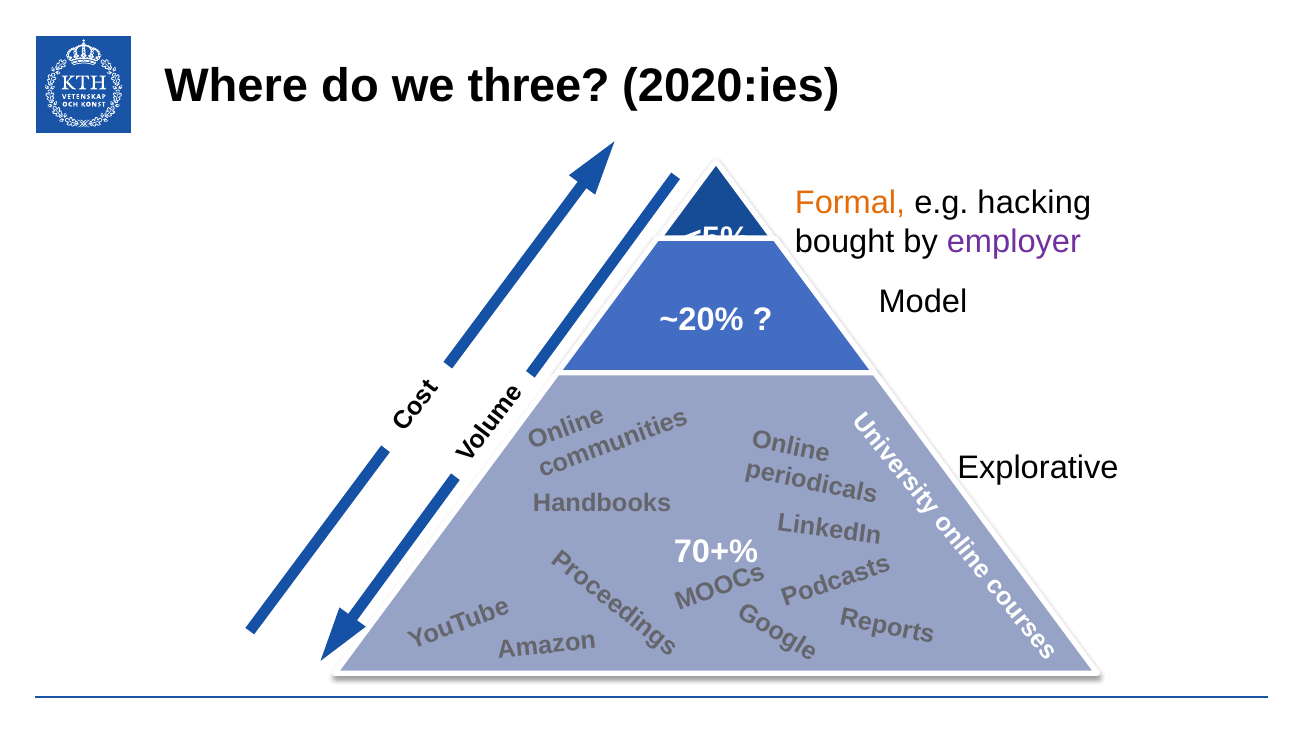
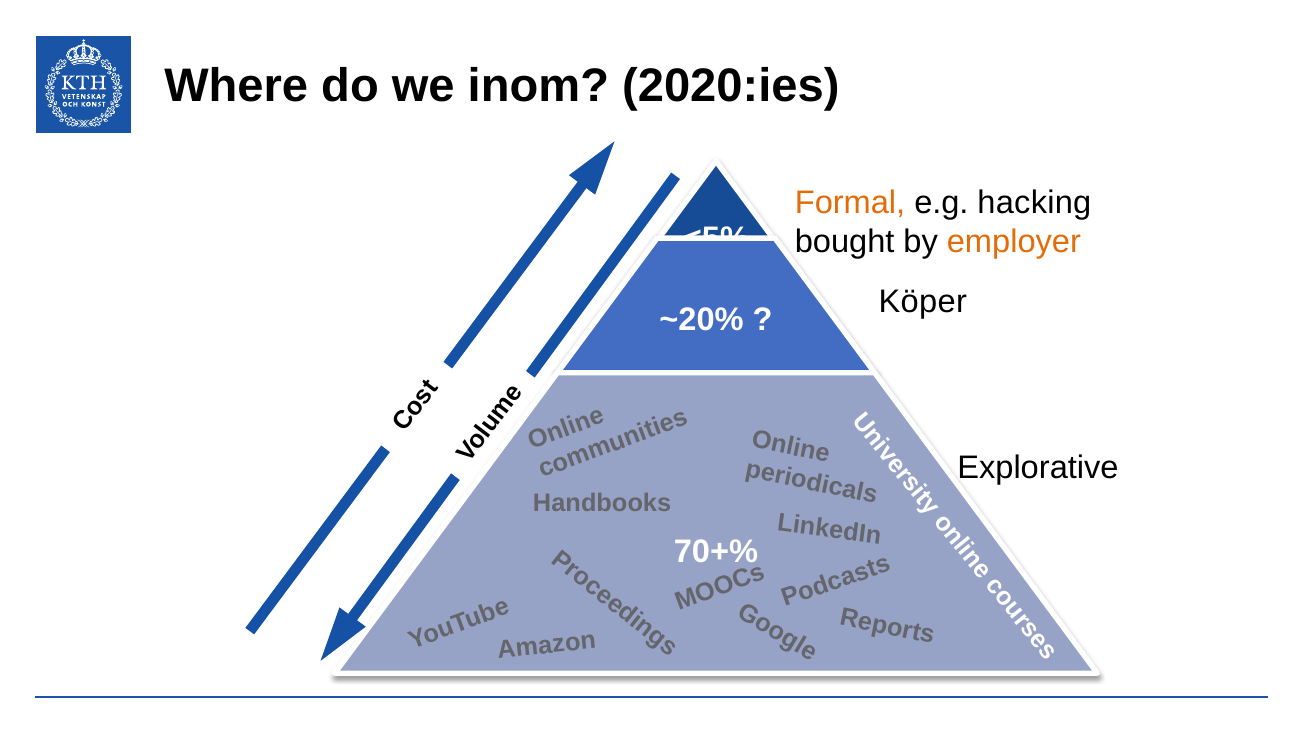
three: three -> inom
employer colour: purple -> orange
Model: Model -> Köper
